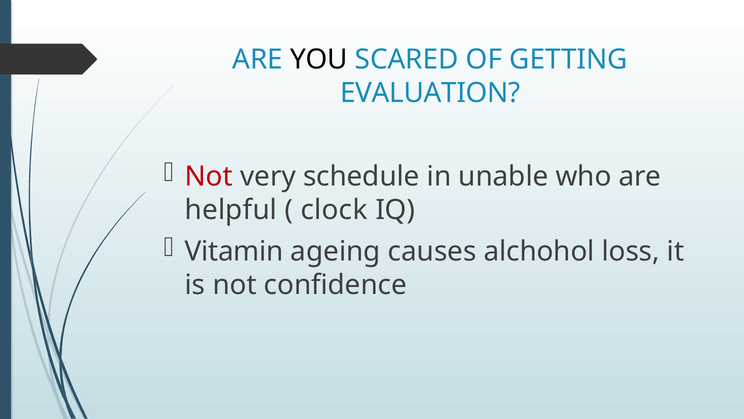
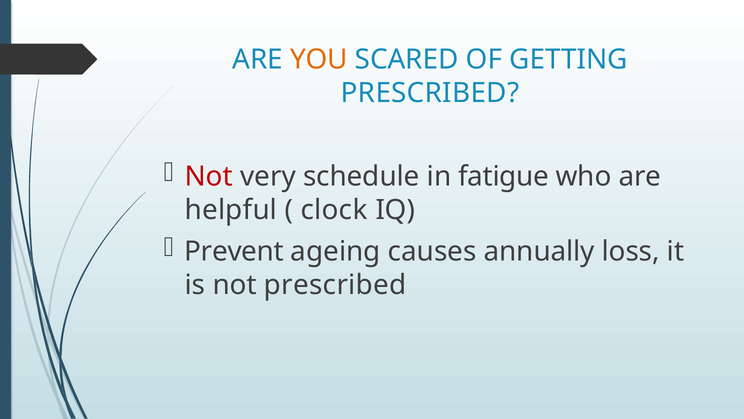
YOU colour: black -> orange
EVALUATION at (430, 93): EVALUATION -> PRESCRIBED
unable: unable -> fatigue
Vitamin: Vitamin -> Prevent
alchohol: alchohol -> annually
not confidence: confidence -> prescribed
